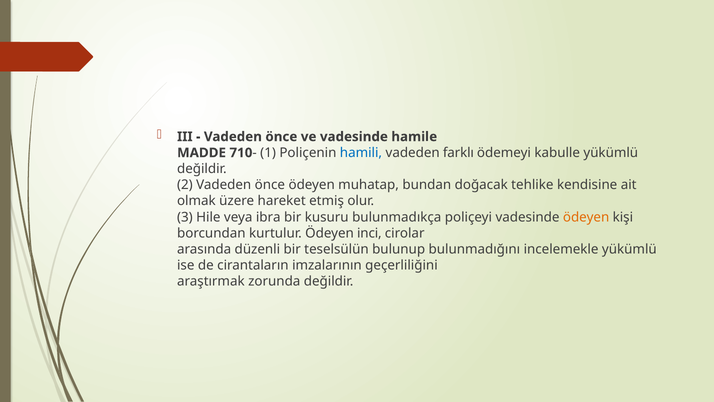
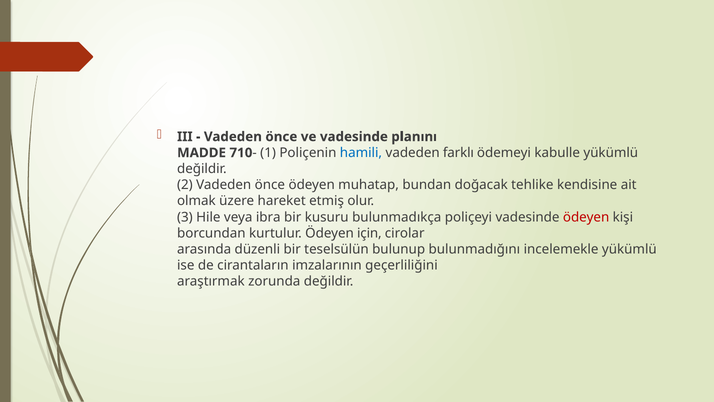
hamile: hamile -> planını
ödeyen at (586, 217) colour: orange -> red
inci: inci -> için
